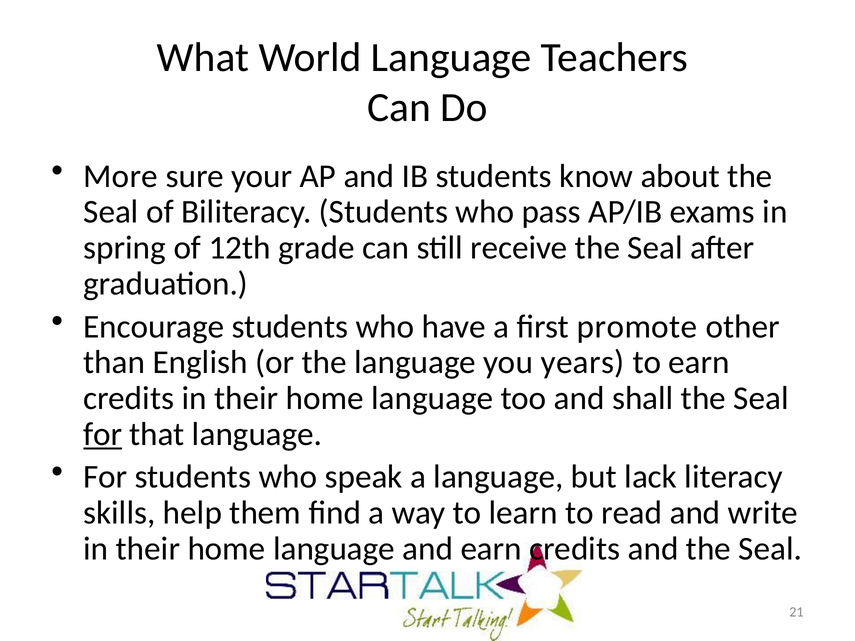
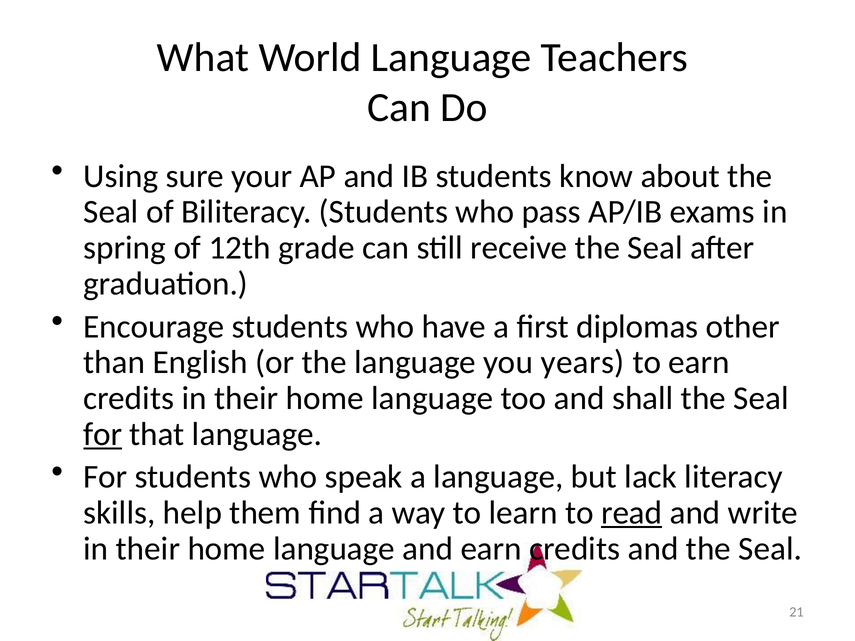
More: More -> Using
promote: promote -> diplomas
read underline: none -> present
